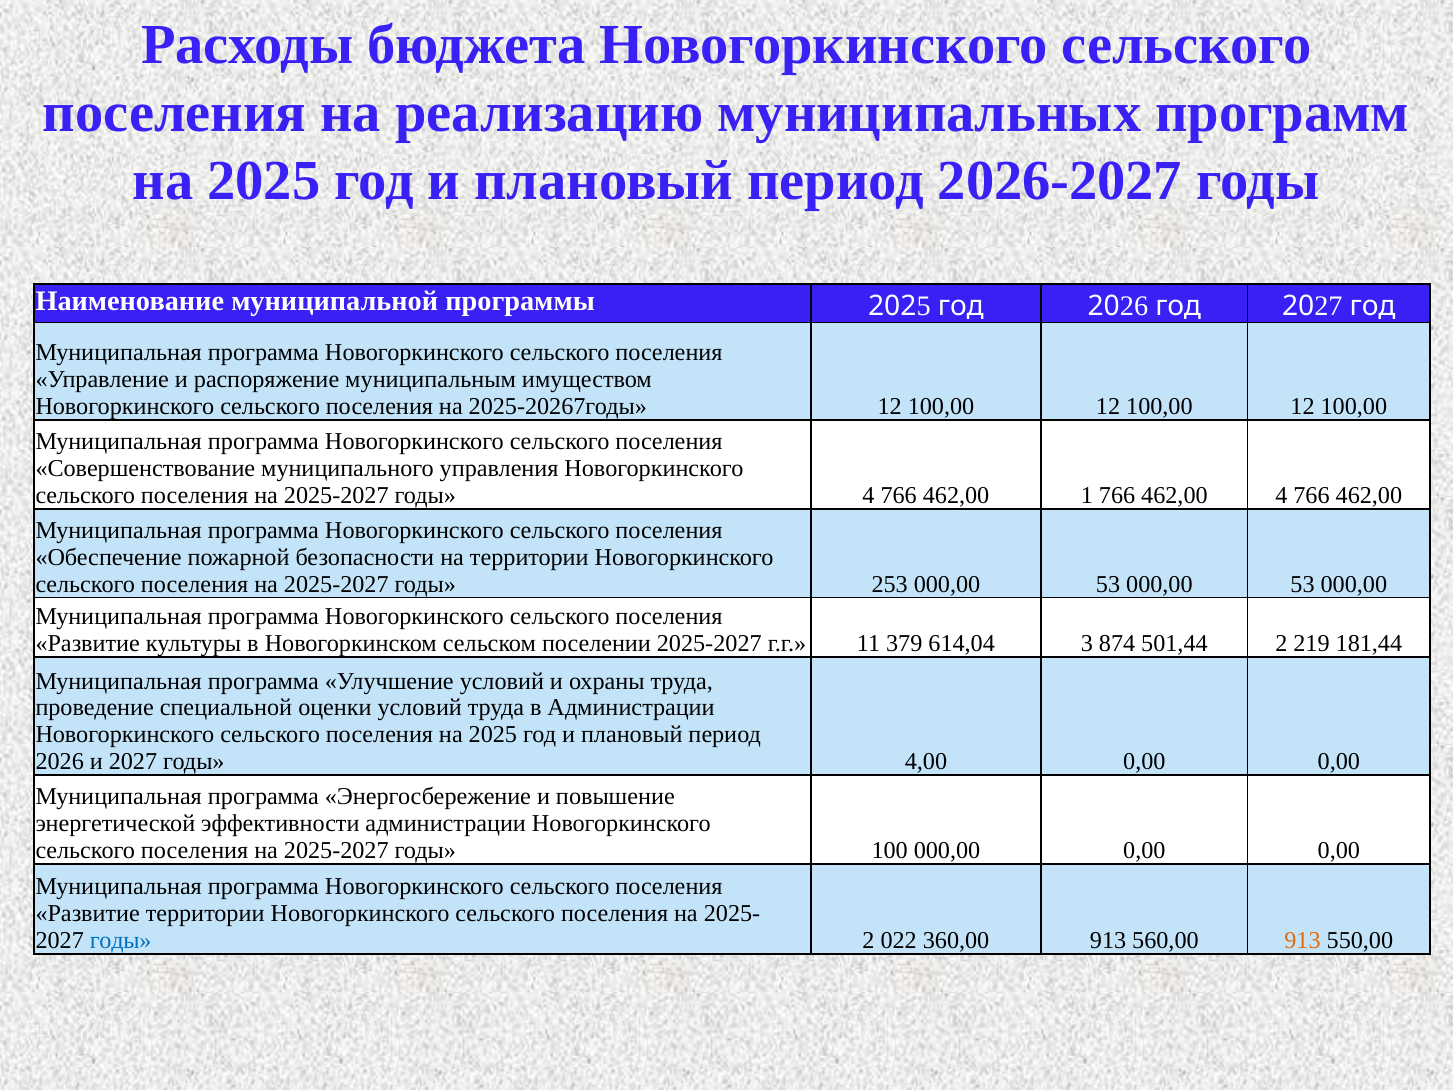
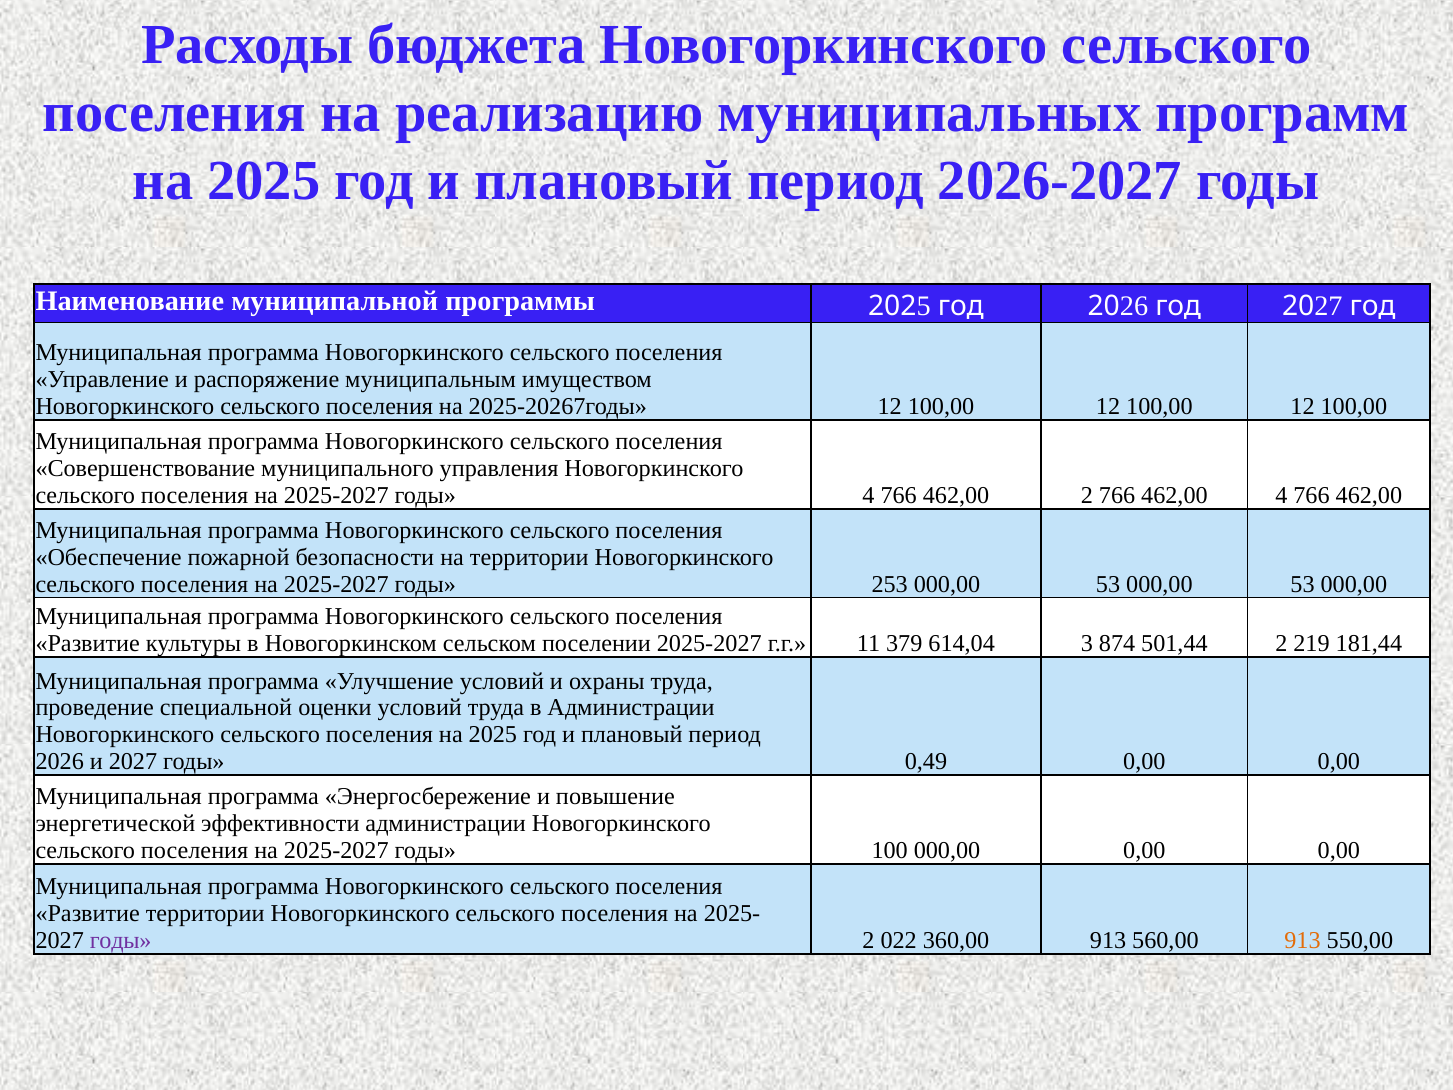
462,00 1: 1 -> 2
4,00: 4,00 -> 0,49
годы at (121, 940) colour: blue -> purple
